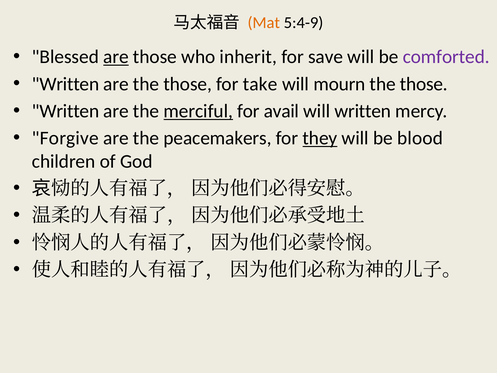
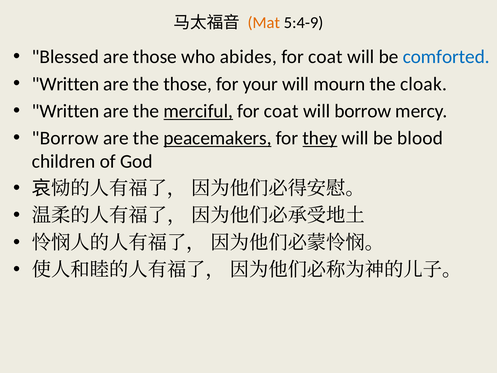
are at (116, 57) underline: present -> none
inherit: inherit -> abides
save at (326, 57): save -> coat
comforted colour: purple -> blue
take: take -> your
those at (424, 84): those -> cloak
avail at (281, 111): avail -> coat
will written: written -> borrow
Forgive at (65, 138): Forgive -> Borrow
peacemakers underline: none -> present
